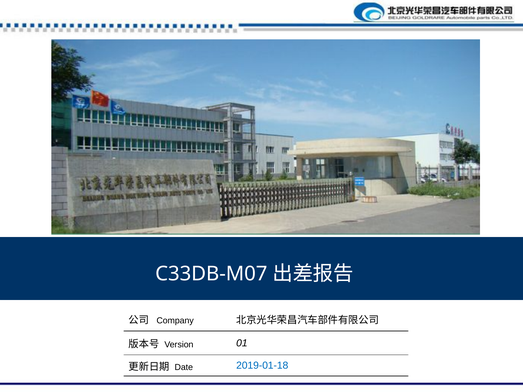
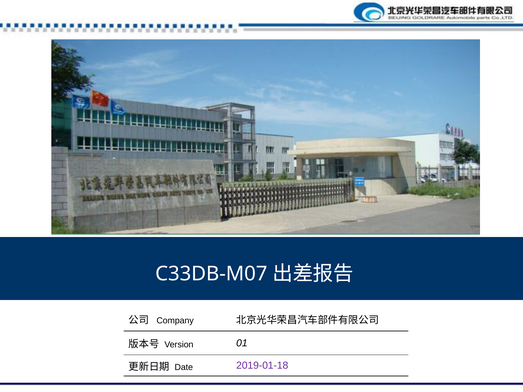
2019-01-18 colour: blue -> purple
